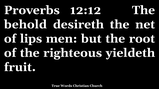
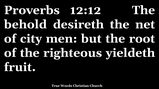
lips: lips -> city
